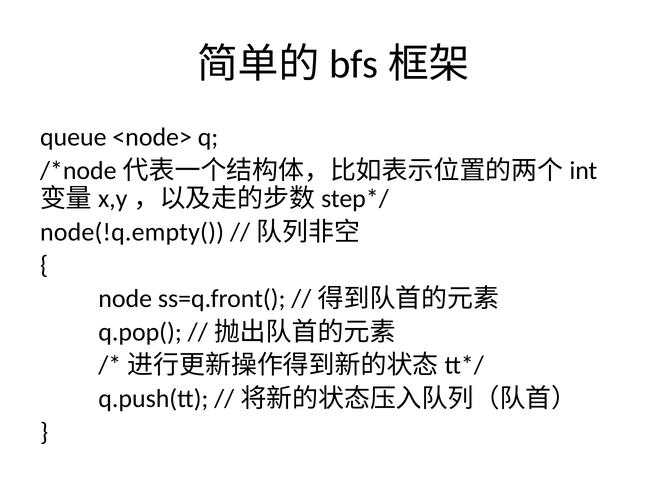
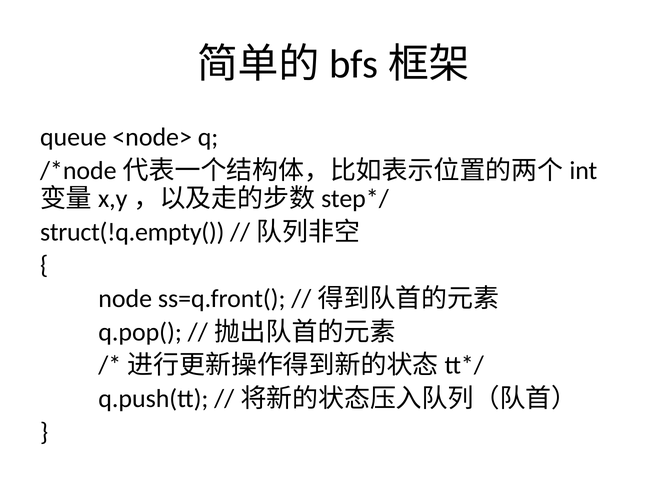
node(!q.empty(: node(!q.empty( -> struct(!q.empty(
